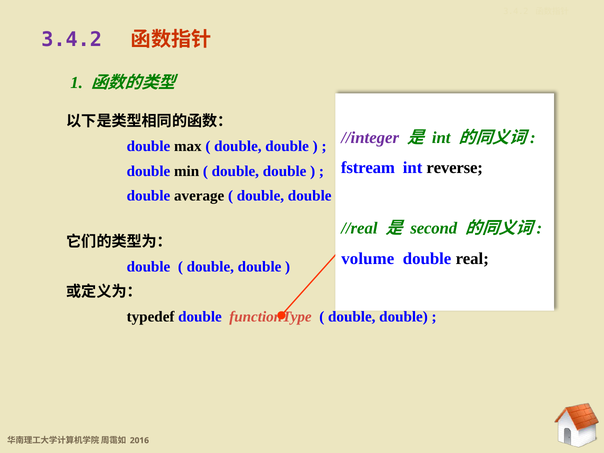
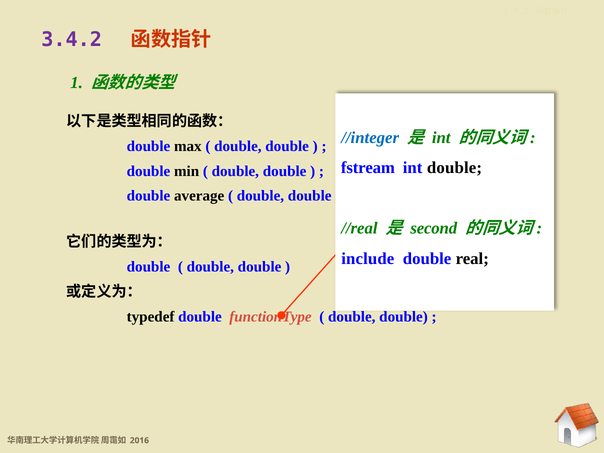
//integer colour: purple -> blue
int reverse: reverse -> double
volume: volume -> include
